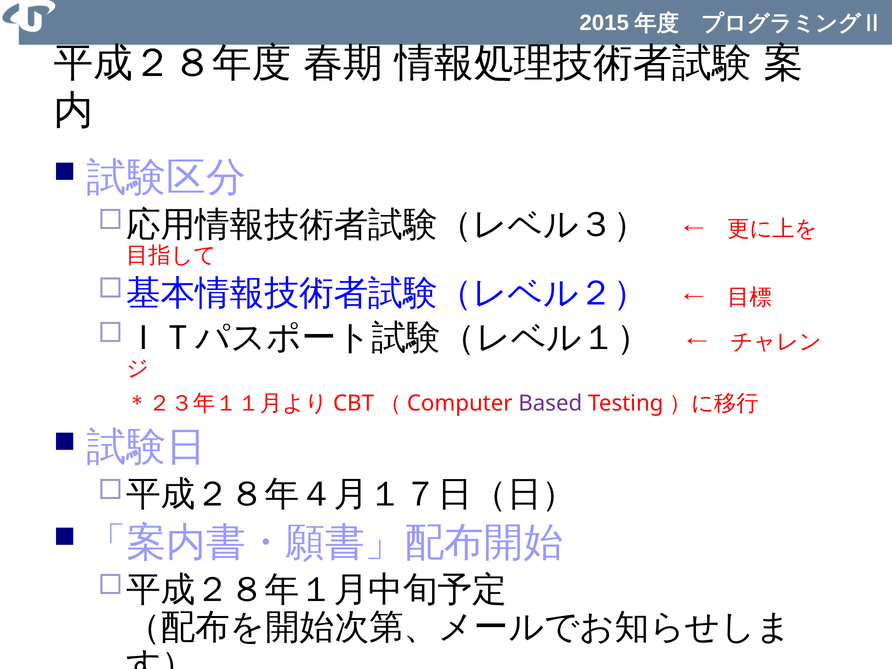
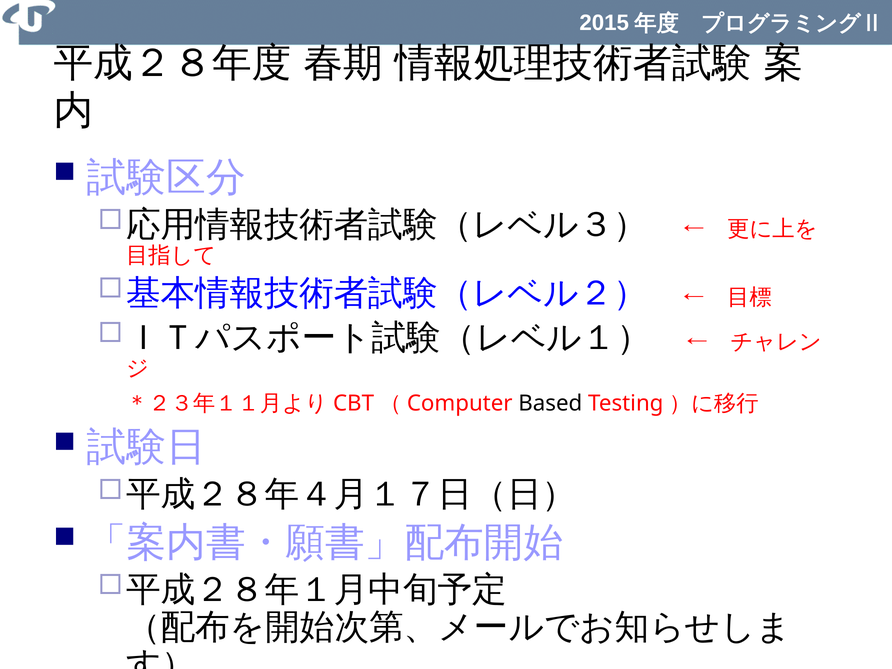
Based colour: purple -> black
